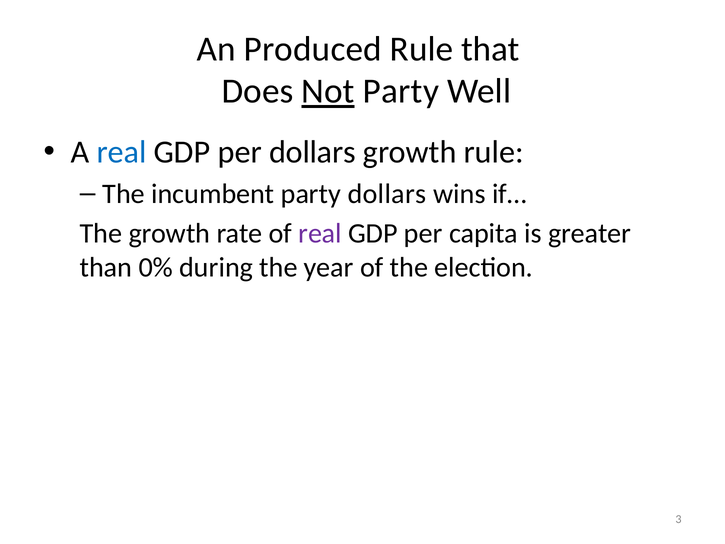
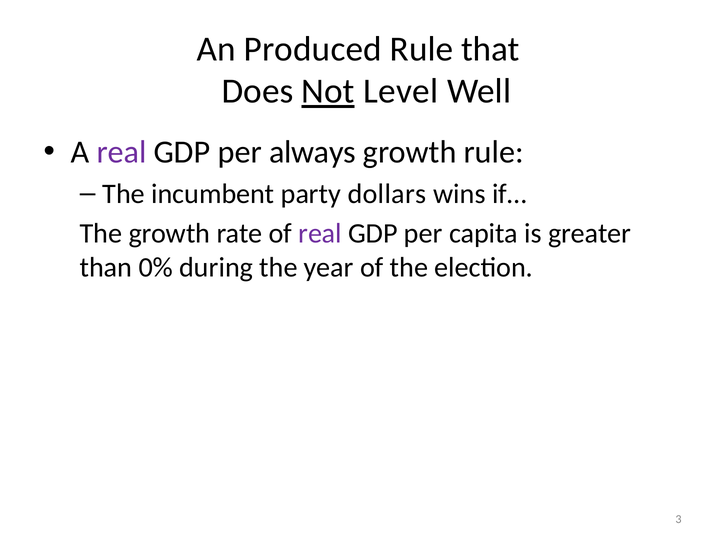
Party at (401, 91): Party -> Level
real at (121, 152) colour: blue -> purple
per dollars: dollars -> always
